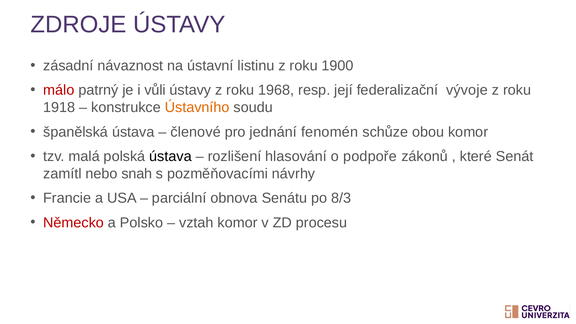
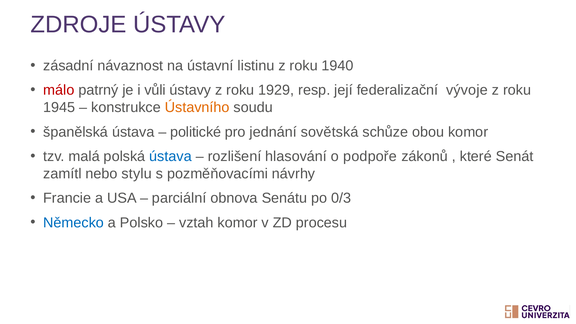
1900: 1900 -> 1940
1968: 1968 -> 1929
1918: 1918 -> 1945
členové: členové -> politické
fenomén: fenomén -> sovětská
ústava at (170, 156) colour: black -> blue
snah: snah -> stylu
8/3: 8/3 -> 0/3
Německo colour: red -> blue
